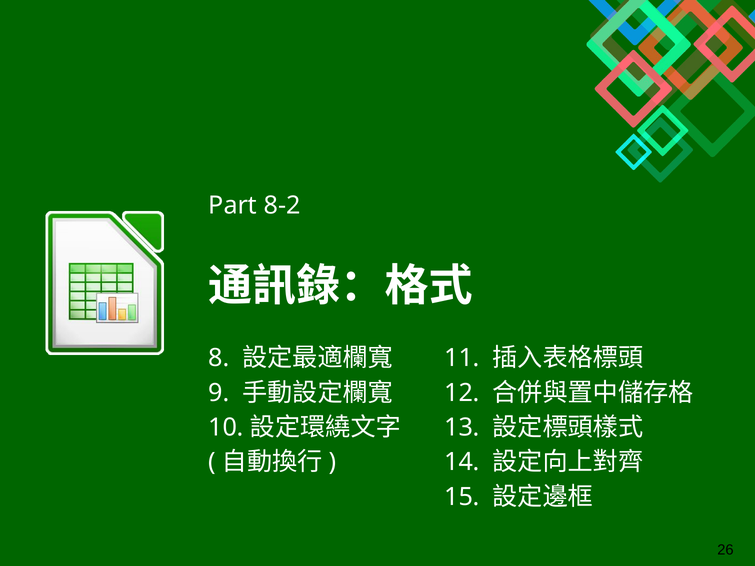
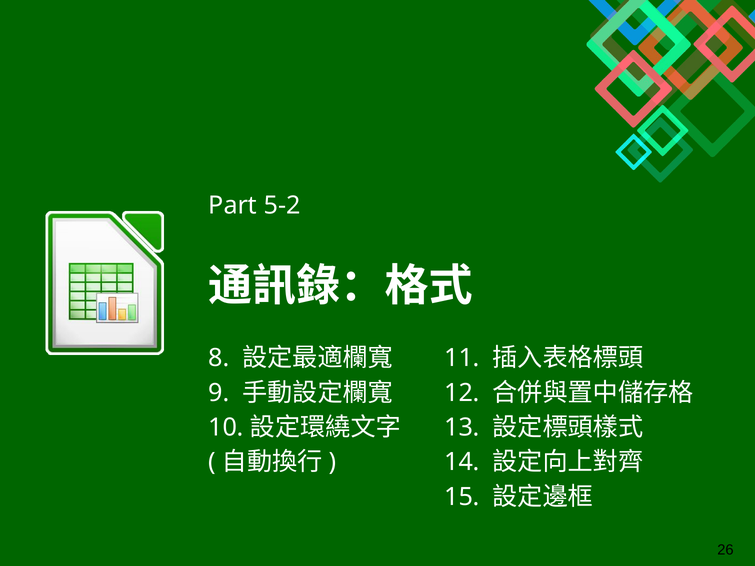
8-2: 8-2 -> 5-2
